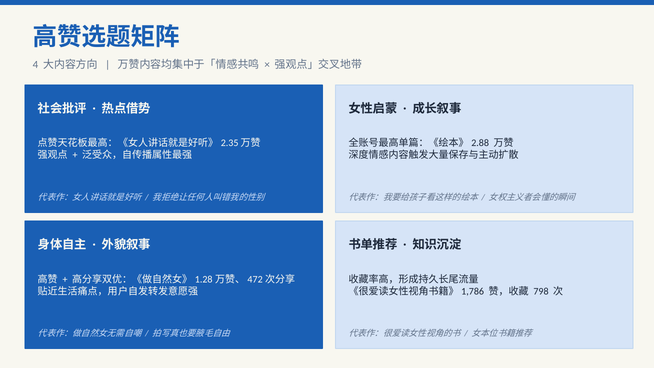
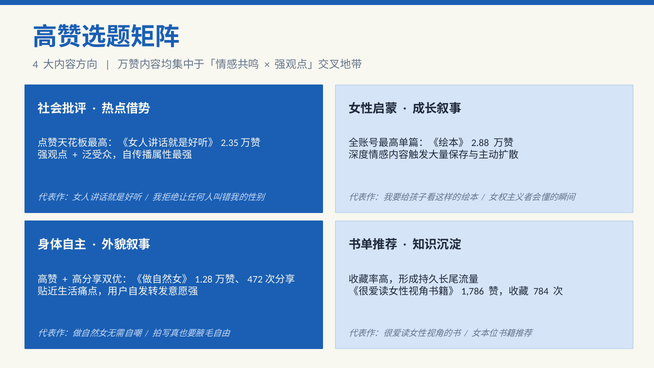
798: 798 -> 784
